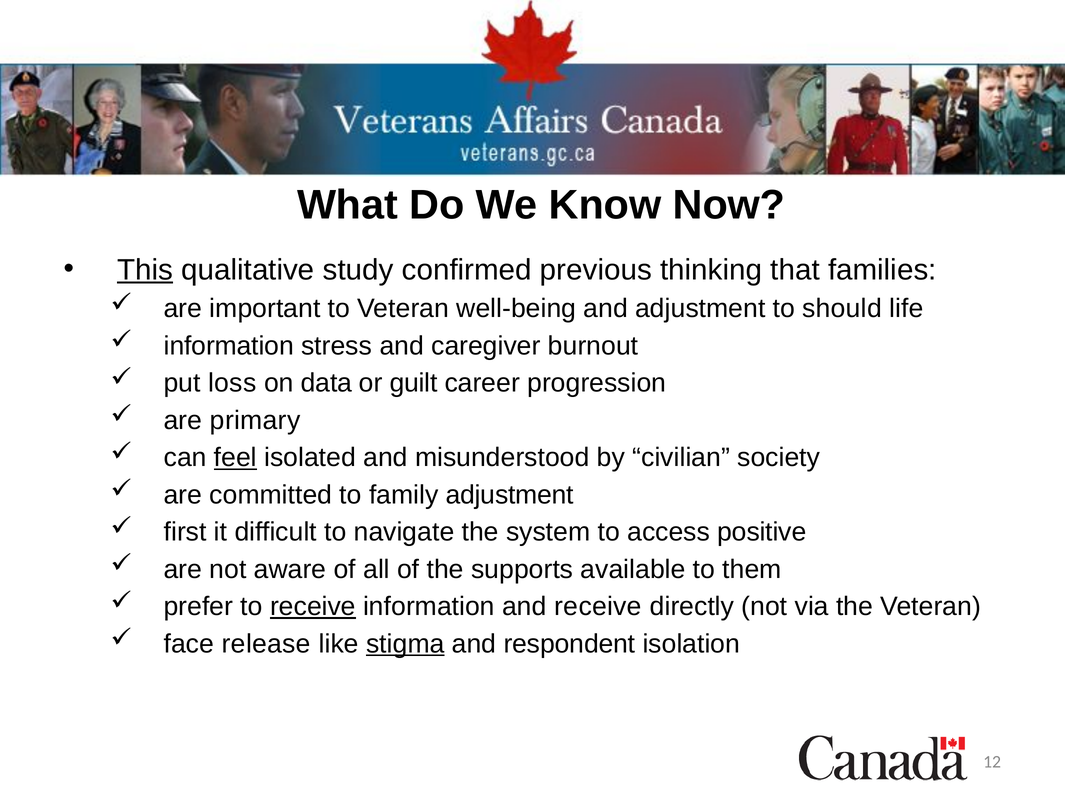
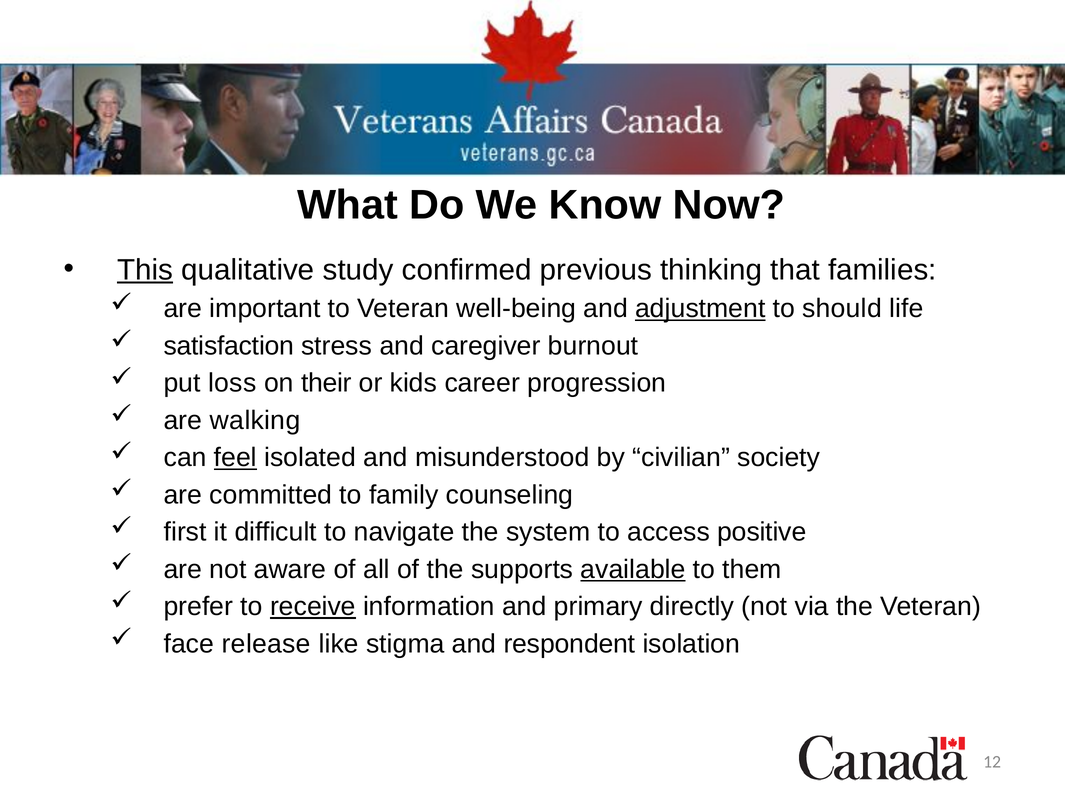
adjustment at (700, 309) underline: none -> present
information at (229, 346): information -> satisfaction
data: data -> their
guilt: guilt -> kids
primary: primary -> walking
family adjustment: adjustment -> counseling
available underline: none -> present
and receive: receive -> primary
stigma underline: present -> none
